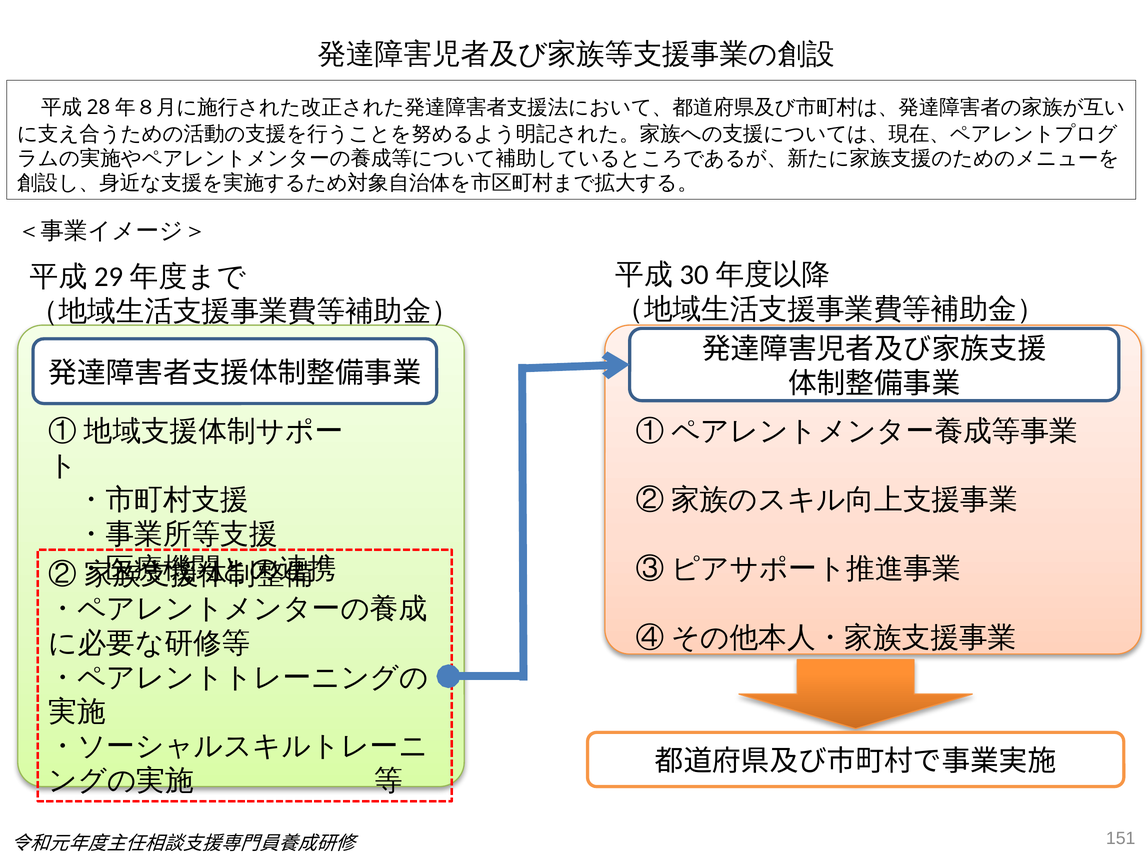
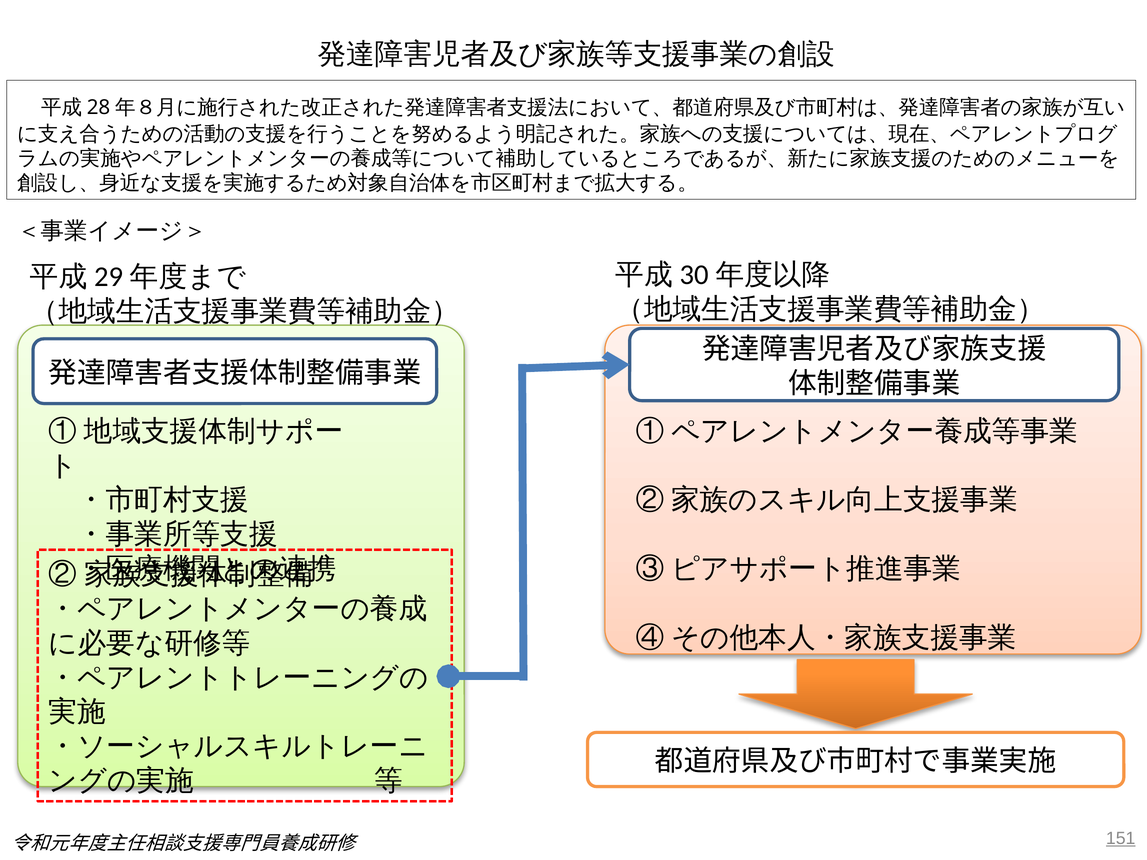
151 underline: none -> present
